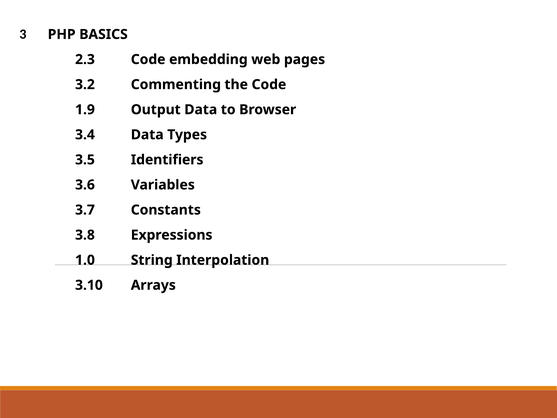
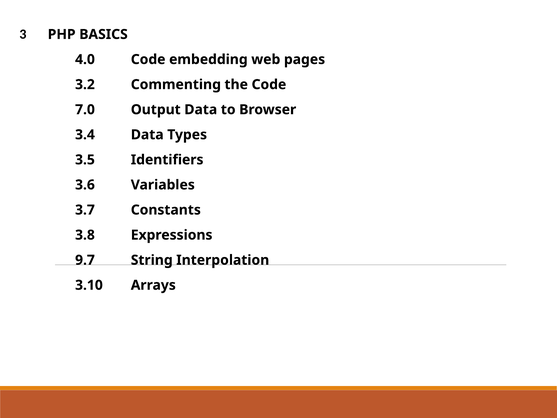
2.3: 2.3 -> 4.0
1.9: 1.9 -> 7.0
1.0: 1.0 -> 9.7
